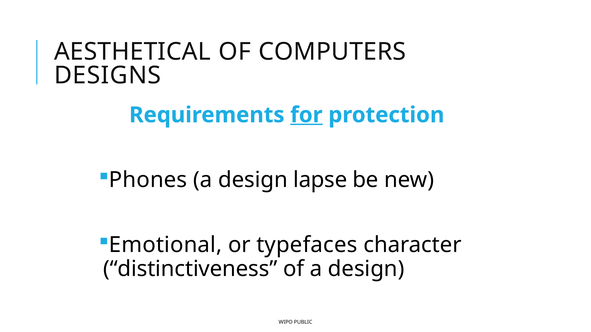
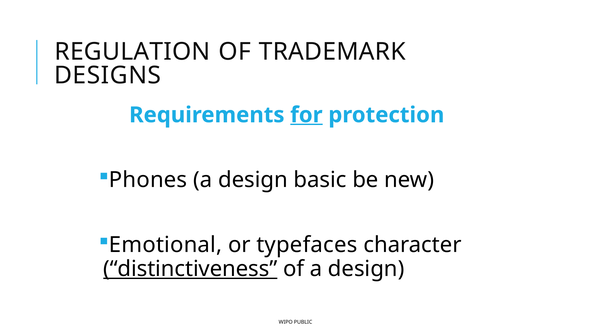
AESTHETICAL: AESTHETICAL -> REGULATION
COMPUTERS: COMPUTERS -> TRADEMARK
lapse: lapse -> basic
distinctiveness underline: none -> present
